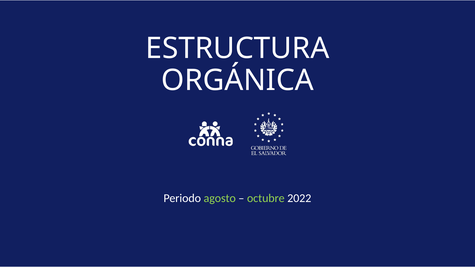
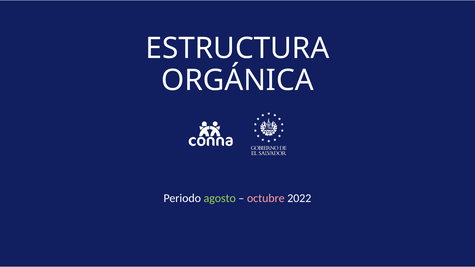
octubre colour: light green -> pink
